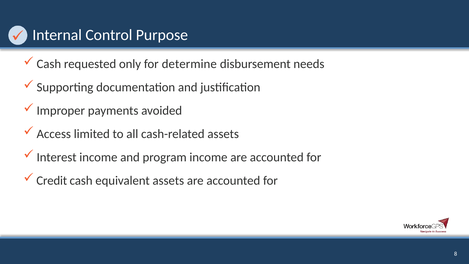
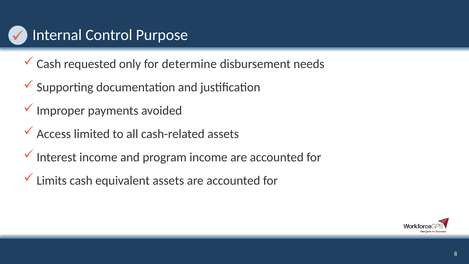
Credit: Credit -> Limits
